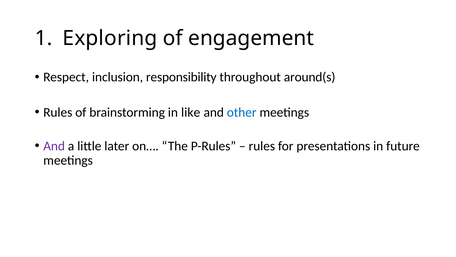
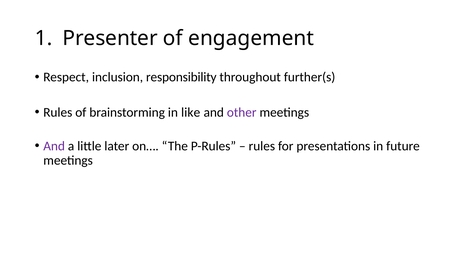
Exploring: Exploring -> Presenter
around(s: around(s -> further(s
other colour: blue -> purple
